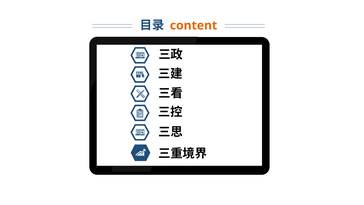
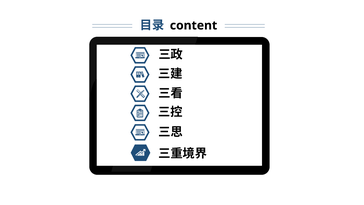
content colour: orange -> black
